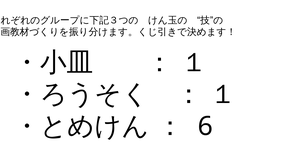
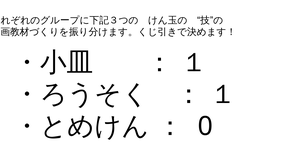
6: 6 -> 0
